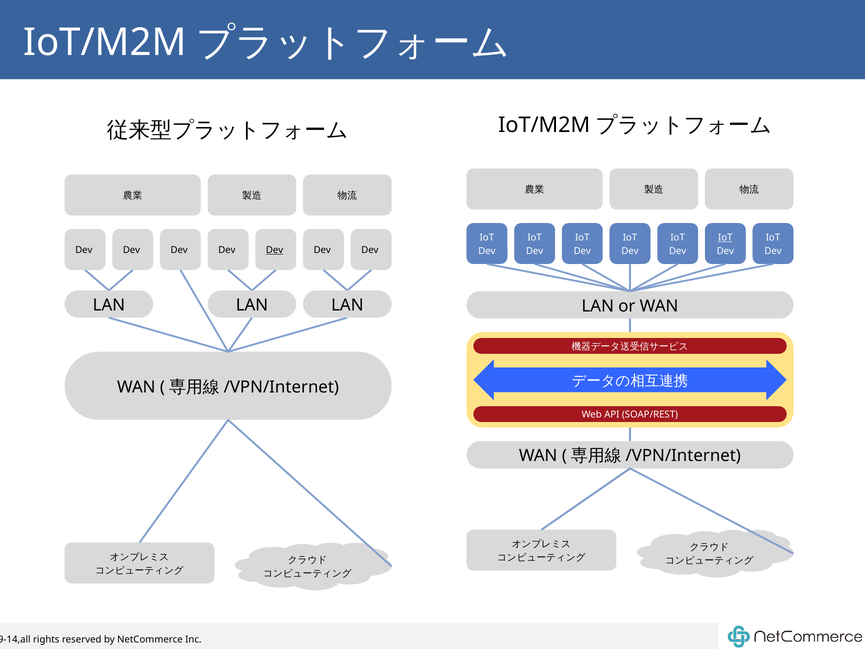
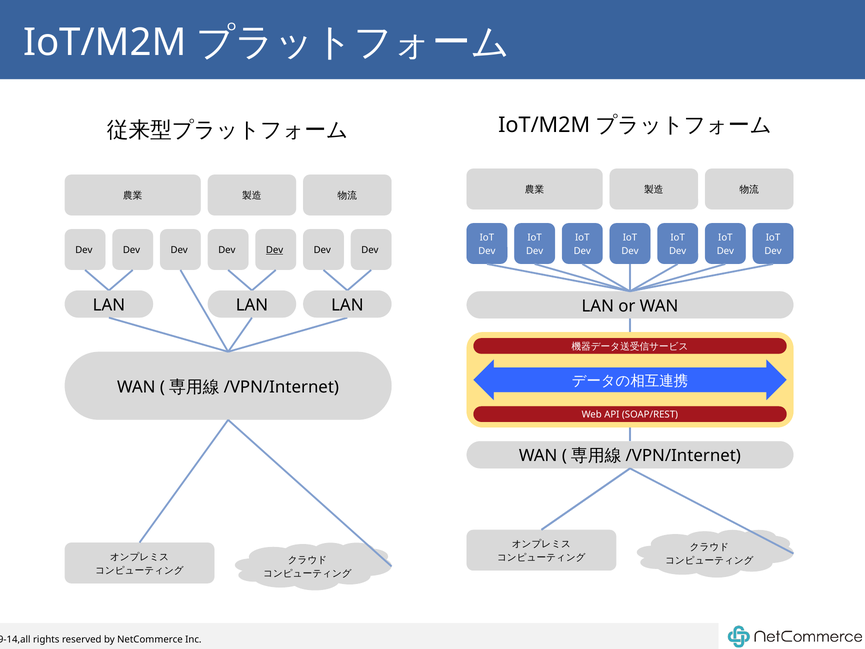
IoT at (725, 237) underline: present -> none
